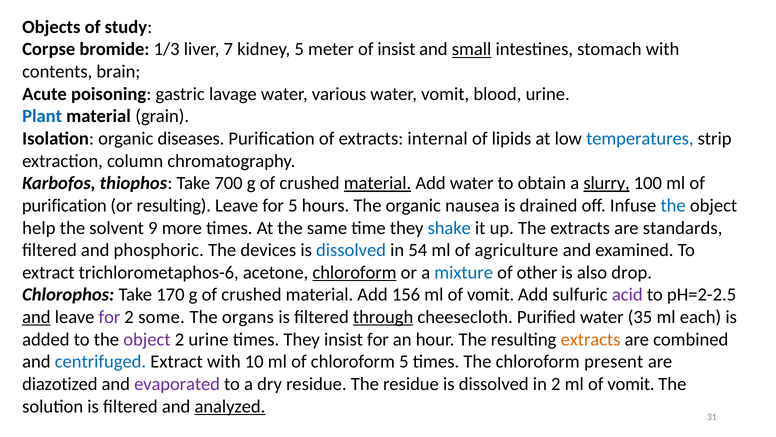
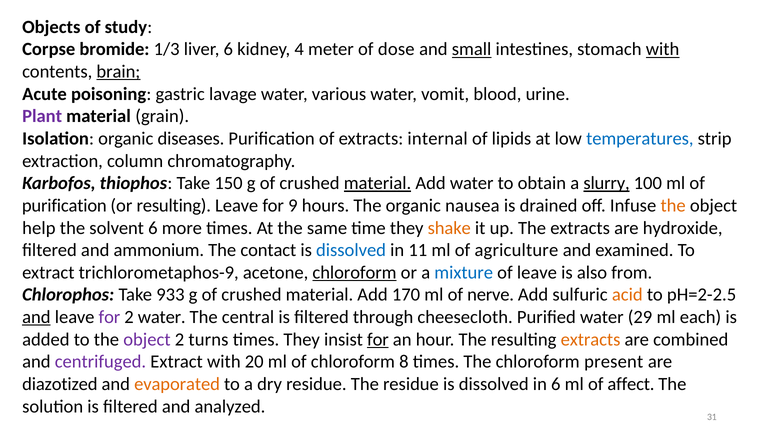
liver 7: 7 -> 6
kidney 5: 5 -> 4
of insist: insist -> dose
with at (663, 49) underline: none -> present
brain underline: none -> present
Plant colour: blue -> purple
700: 700 -> 150
for 5: 5 -> 9
the at (673, 205) colour: blue -> orange
solvent 9: 9 -> 6
shake colour: blue -> orange
standards: standards -> hydroxide
phosphoric: phosphoric -> ammonium
devices: devices -> contact
54: 54 -> 11
trichlorometaphos-6: trichlorometaphos-6 -> trichlorometaphos-9
of other: other -> leave
drop: drop -> from
170: 170 -> 933
156: 156 -> 170
vomit at (491, 295): vomit -> nerve
acid colour: purple -> orange
2 some: some -> water
organs: organs -> central
through underline: present -> none
35: 35 -> 29
2 urine: urine -> turns
for at (378, 339) underline: none -> present
centrifuged colour: blue -> purple
10: 10 -> 20
chloroform 5: 5 -> 8
evaporated colour: purple -> orange
in 2: 2 -> 6
vomit at (631, 384): vomit -> affect
analyzed underline: present -> none
